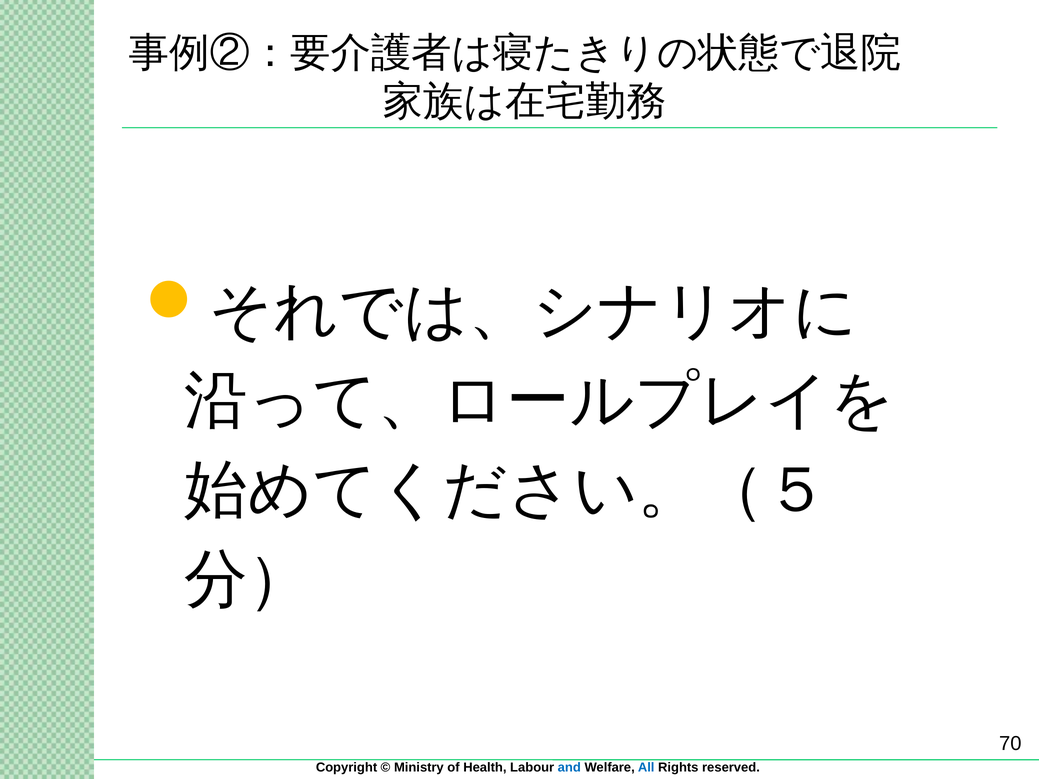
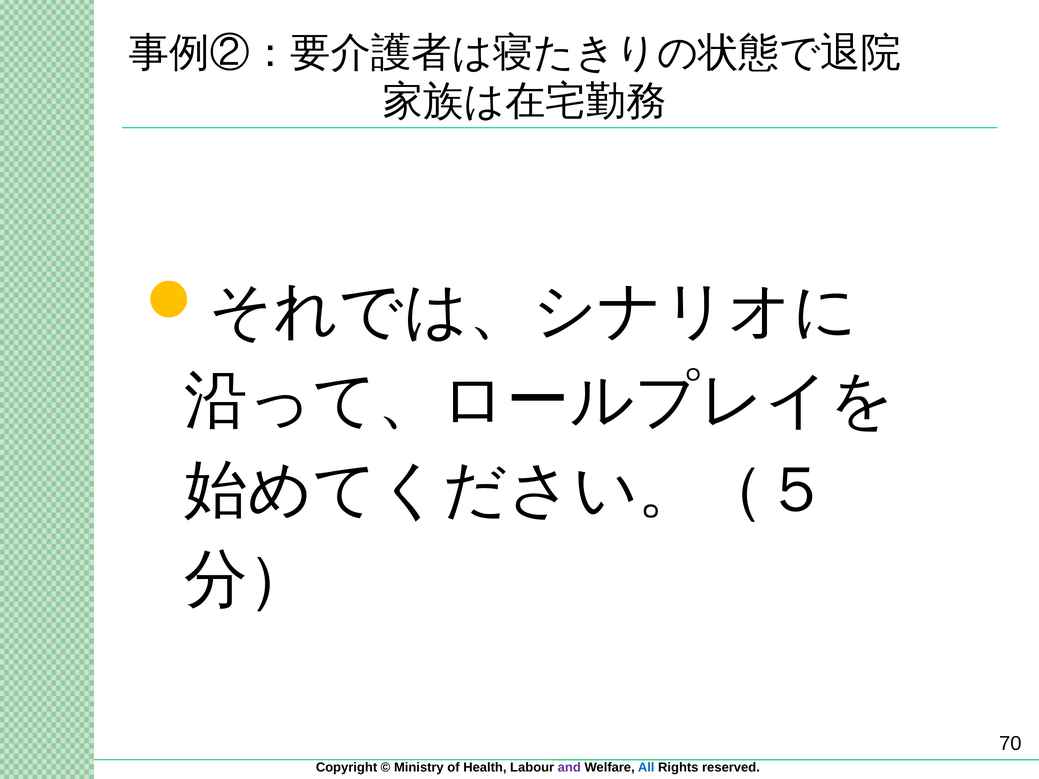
and colour: blue -> purple
